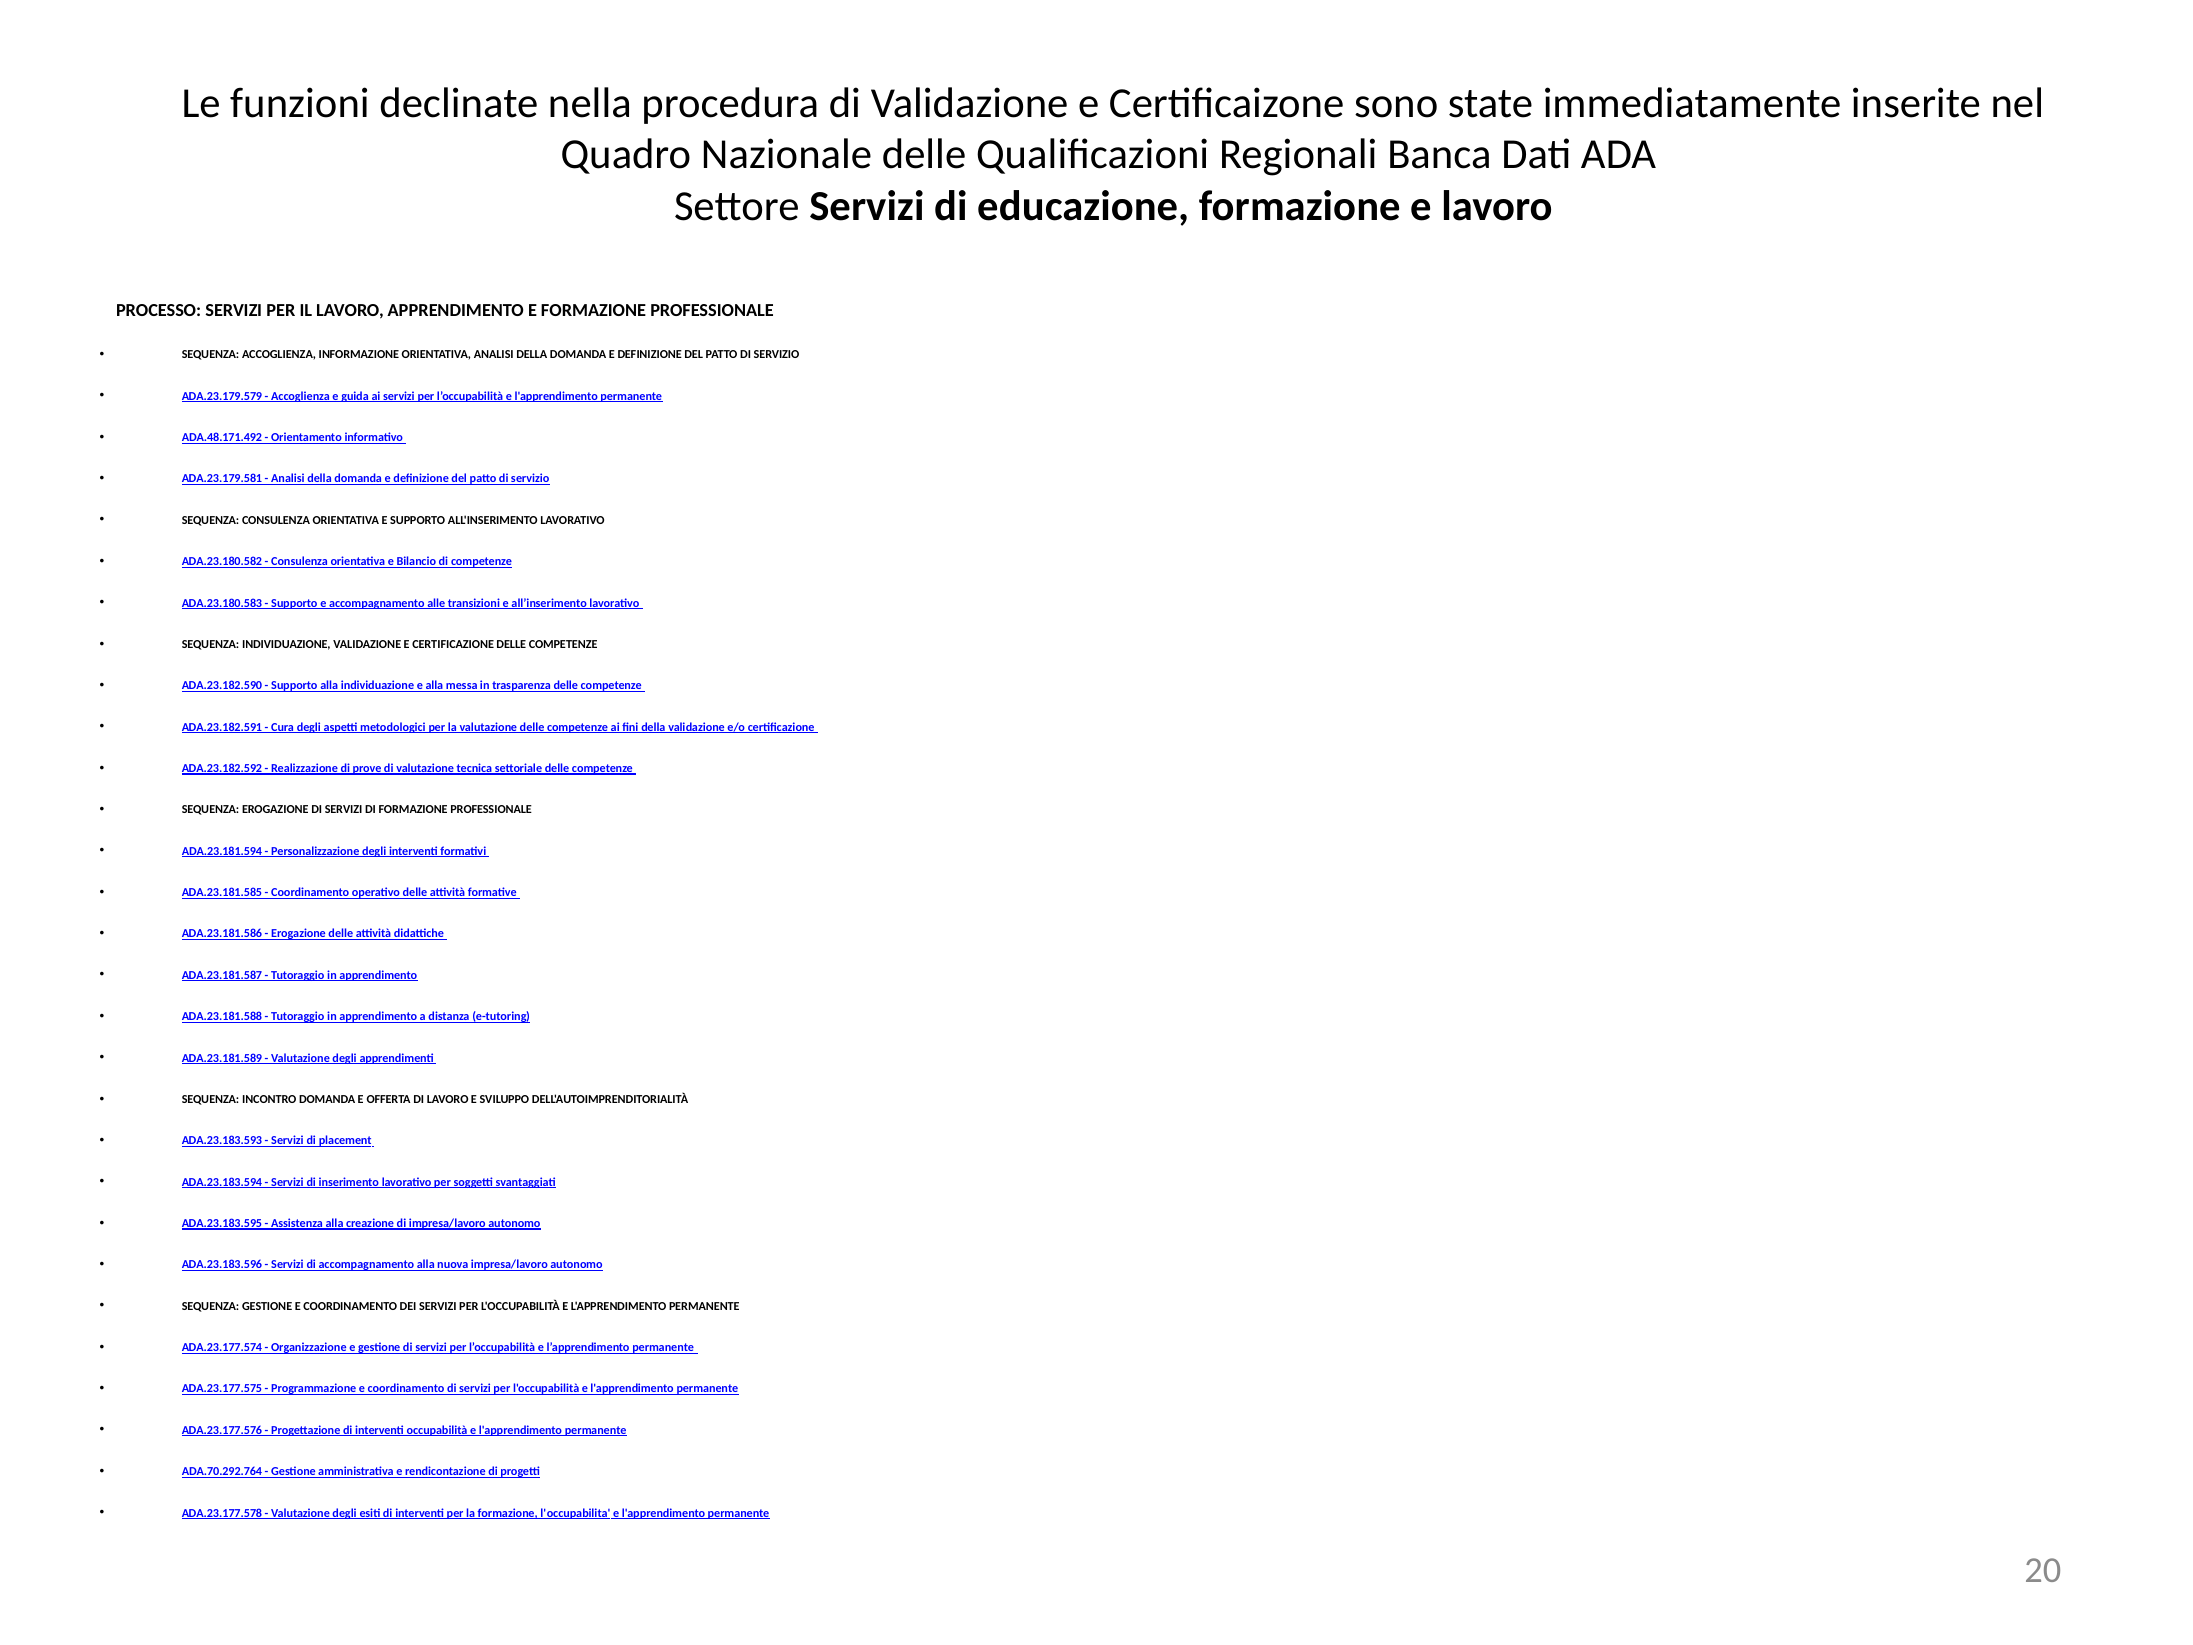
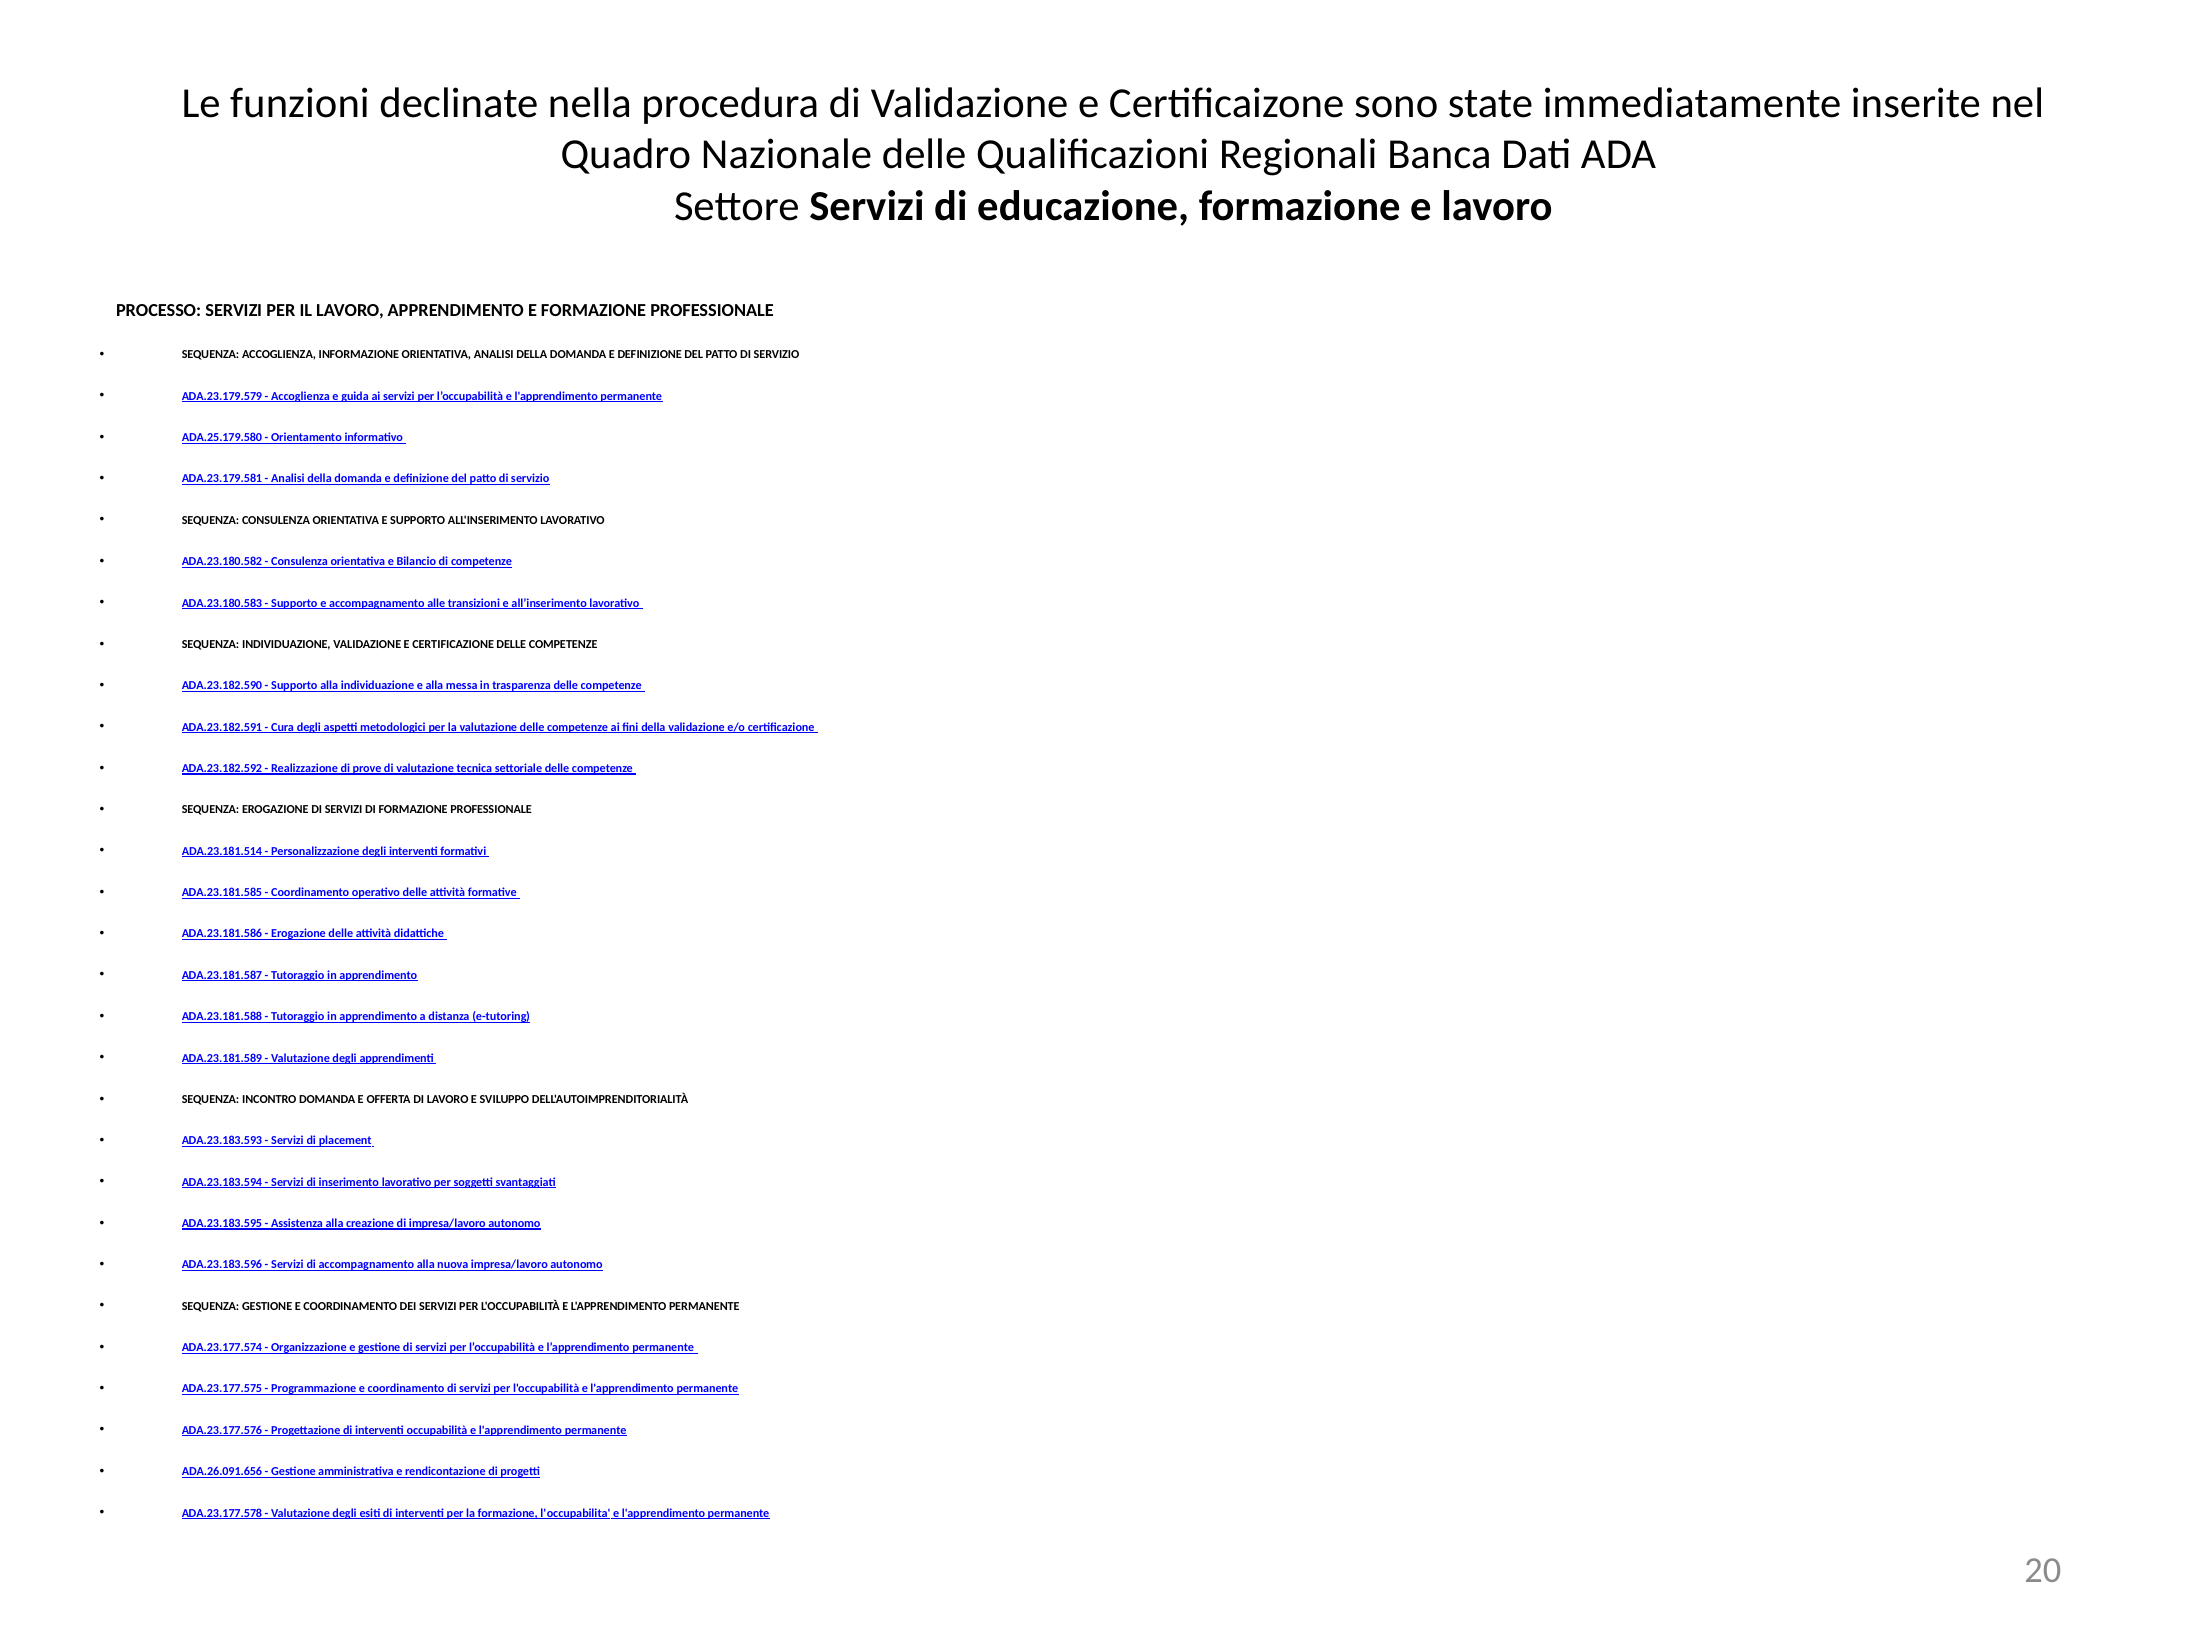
ADA.48.171.492: ADA.48.171.492 -> ADA.25.179.580
ADA.23.181.594: ADA.23.181.594 -> ADA.23.181.514
ADA.70.292.764: ADA.70.292.764 -> ADA.26.091.656
